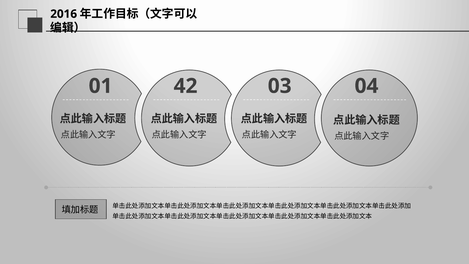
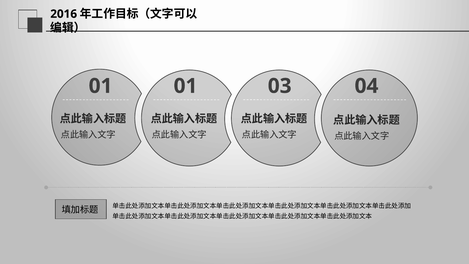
01 42: 42 -> 01
